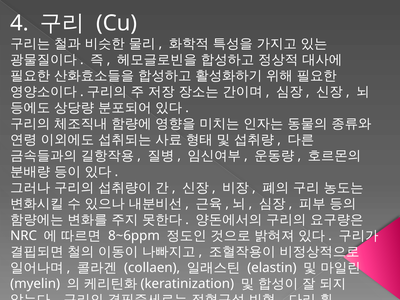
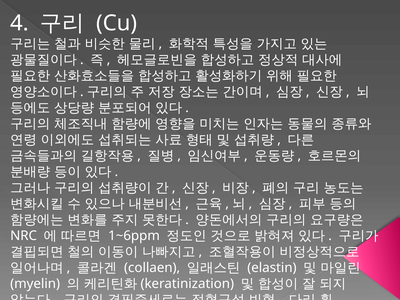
8~6ppm: 8~6ppm -> 1~6ppm
